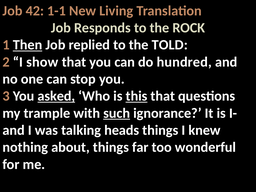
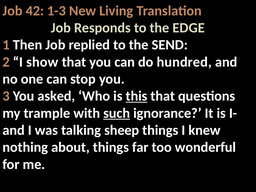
1-1: 1-1 -> 1-3
ROCK: ROCK -> EDGE
Then underline: present -> none
TOLD: TOLD -> SEND
asked underline: present -> none
heads: heads -> sheep
